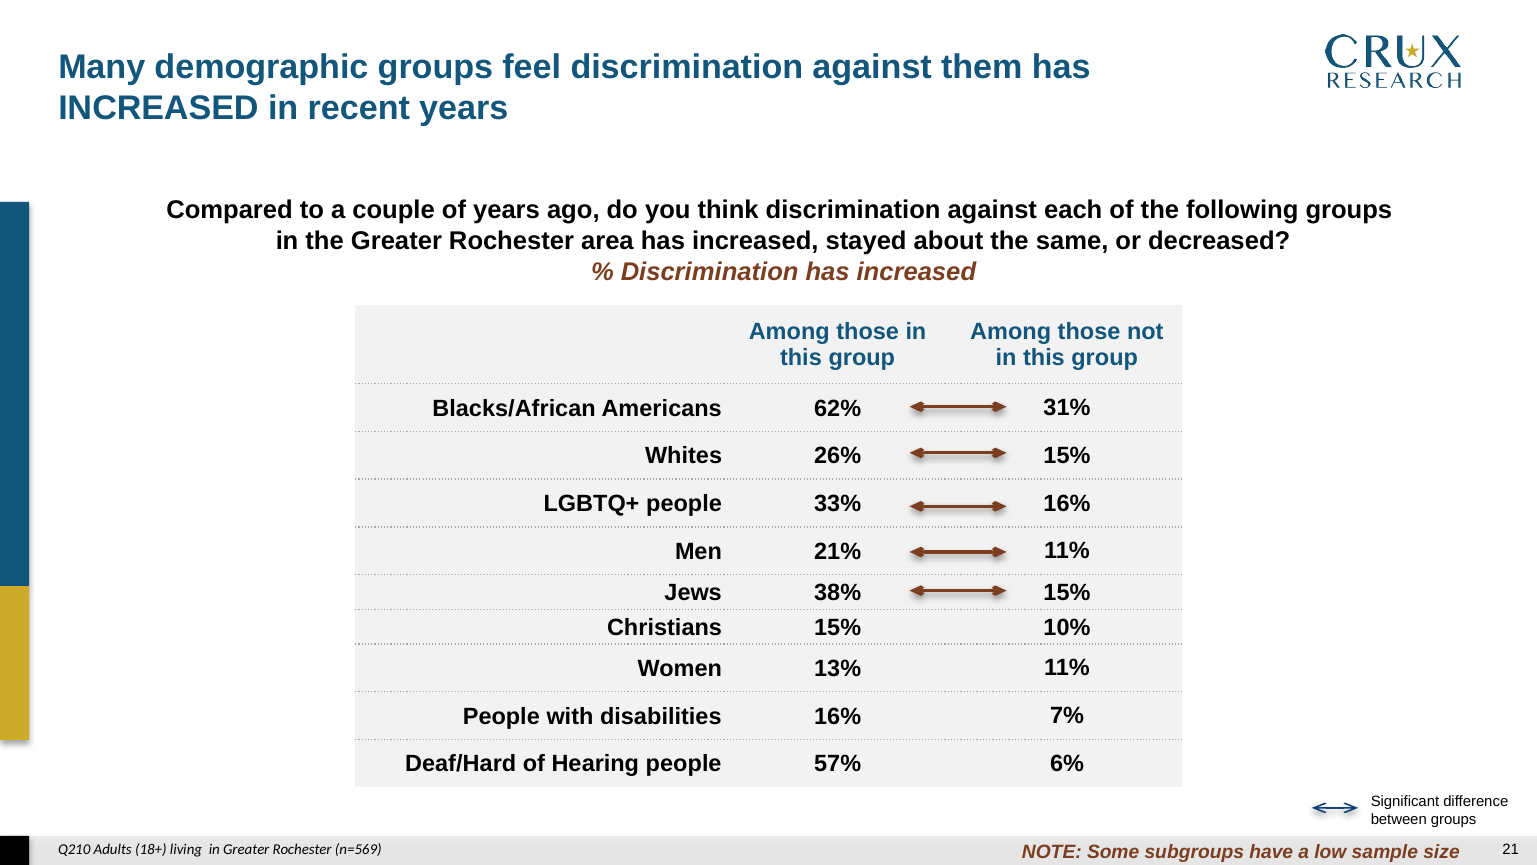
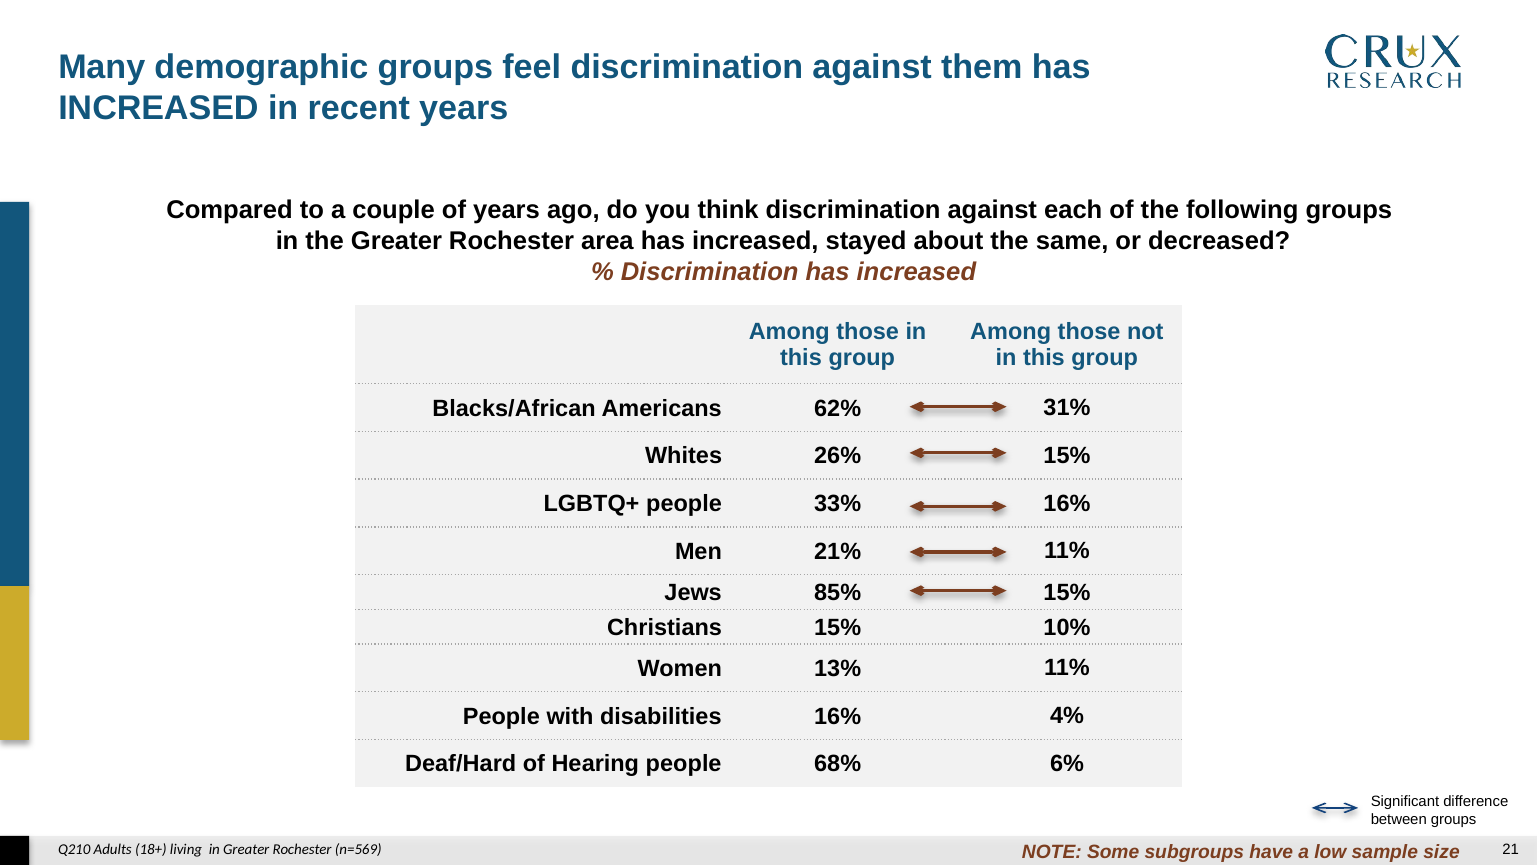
38%: 38% -> 85%
7%: 7% -> 4%
57%: 57% -> 68%
